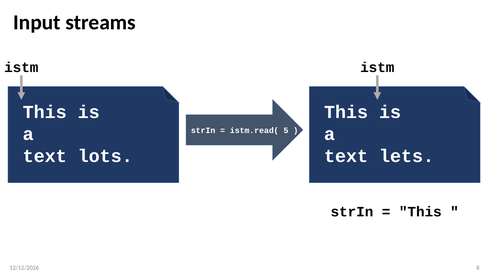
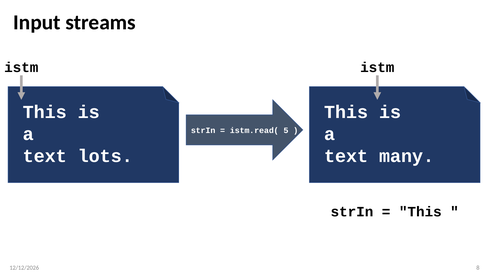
lets: lets -> many
